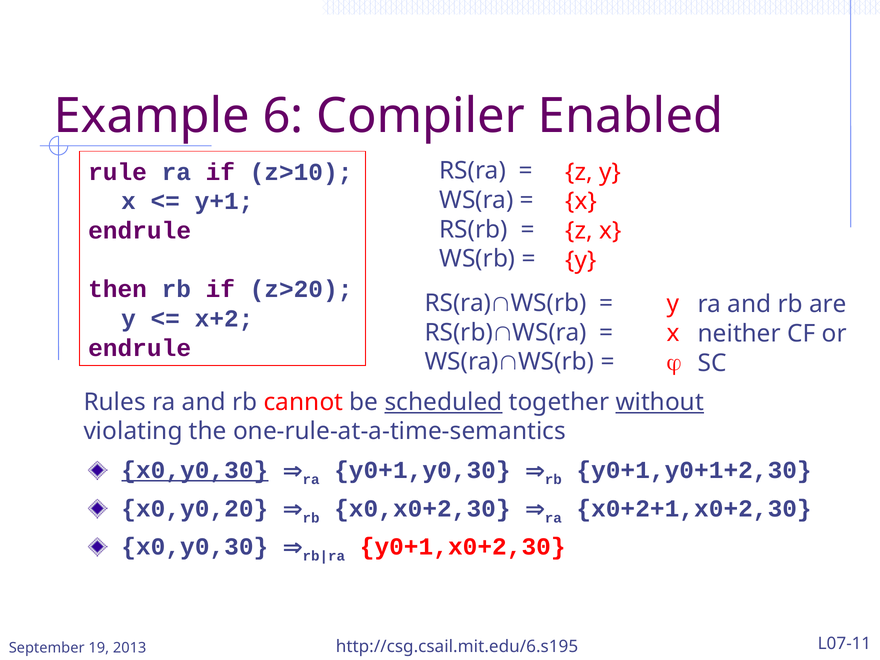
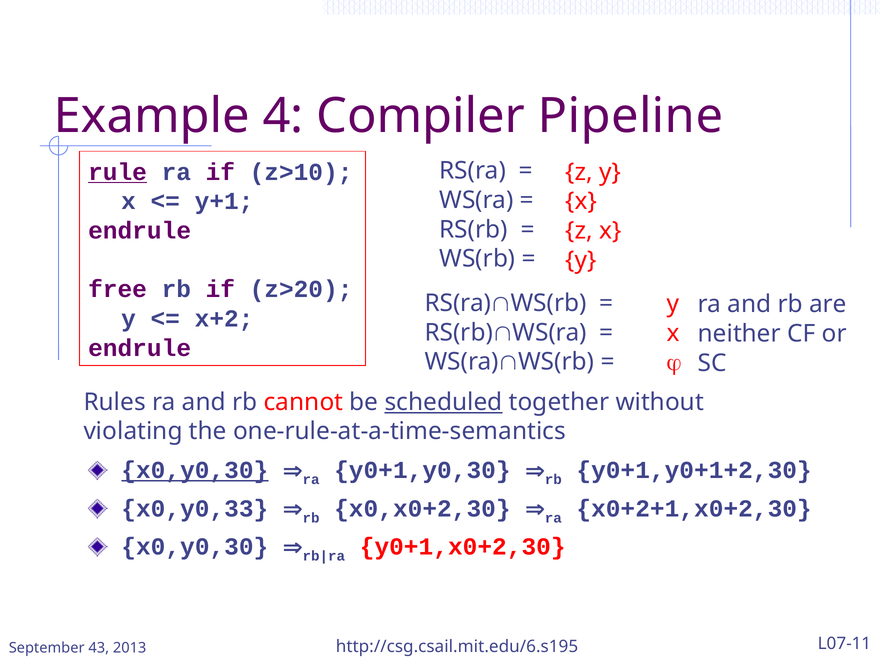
6: 6 -> 4
Enabled: Enabled -> Pipeline
rule underline: none -> present
then: then -> free
without underline: present -> none
x0,y0,20: x0,y0,20 -> x0,y0,33
19: 19 -> 43
